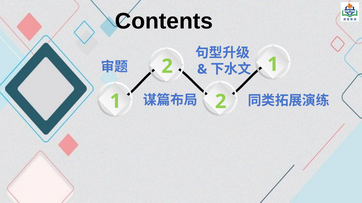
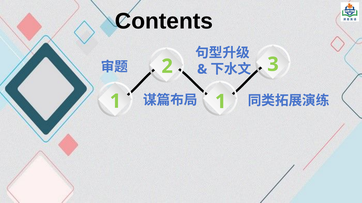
2 1: 1 -> 3
1 2: 2 -> 1
